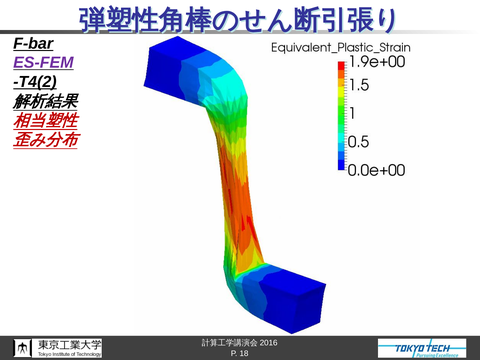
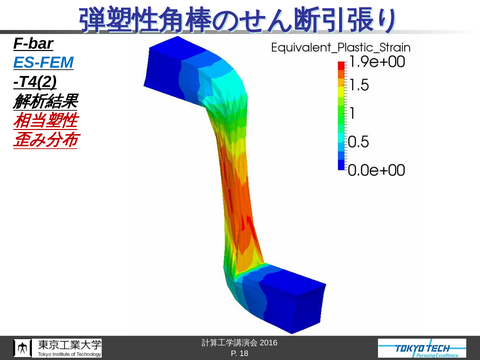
ES-FEM colour: purple -> blue
